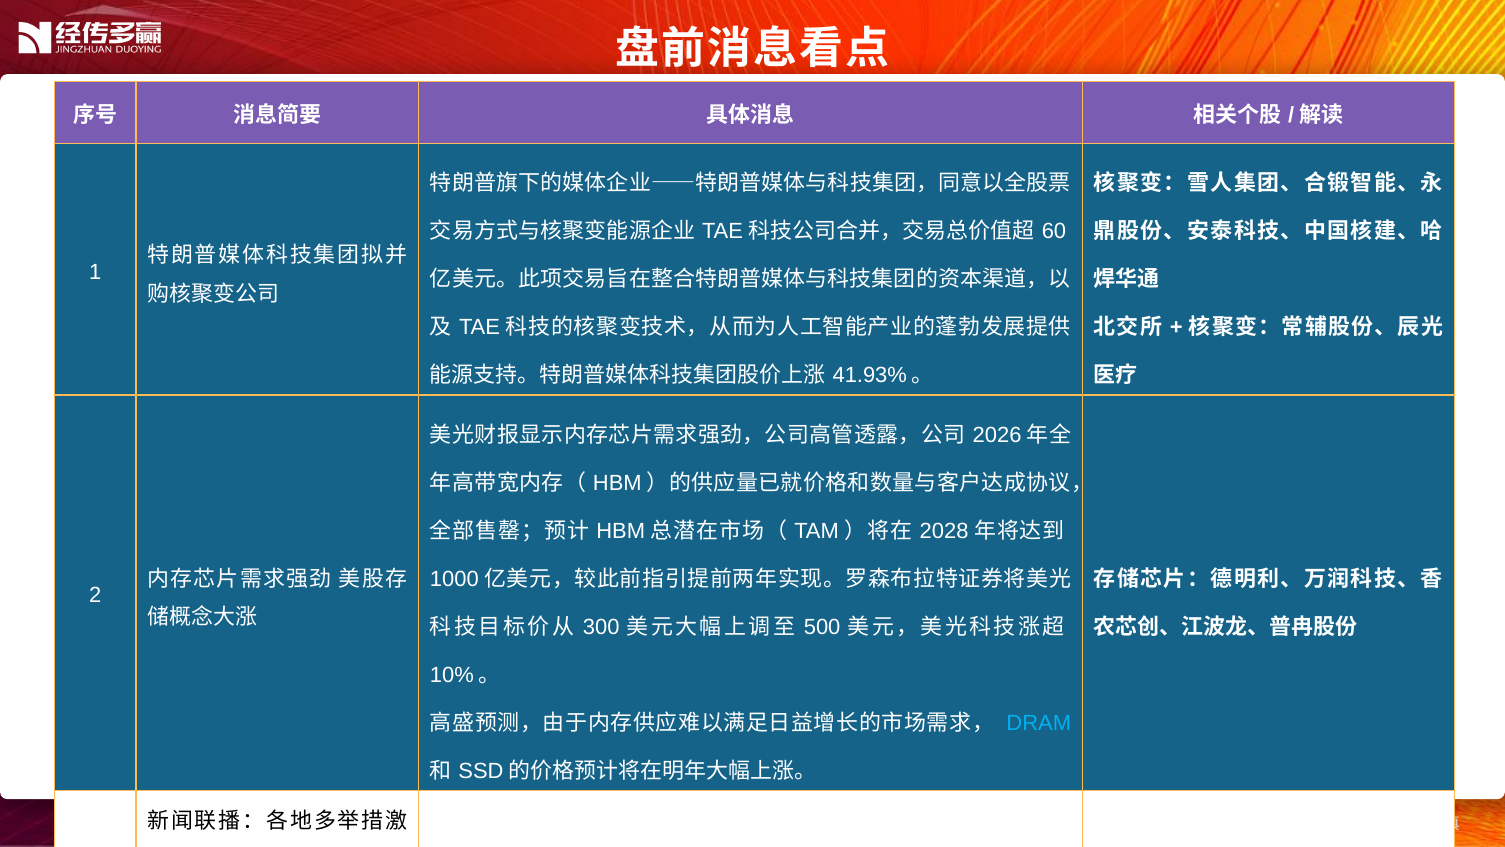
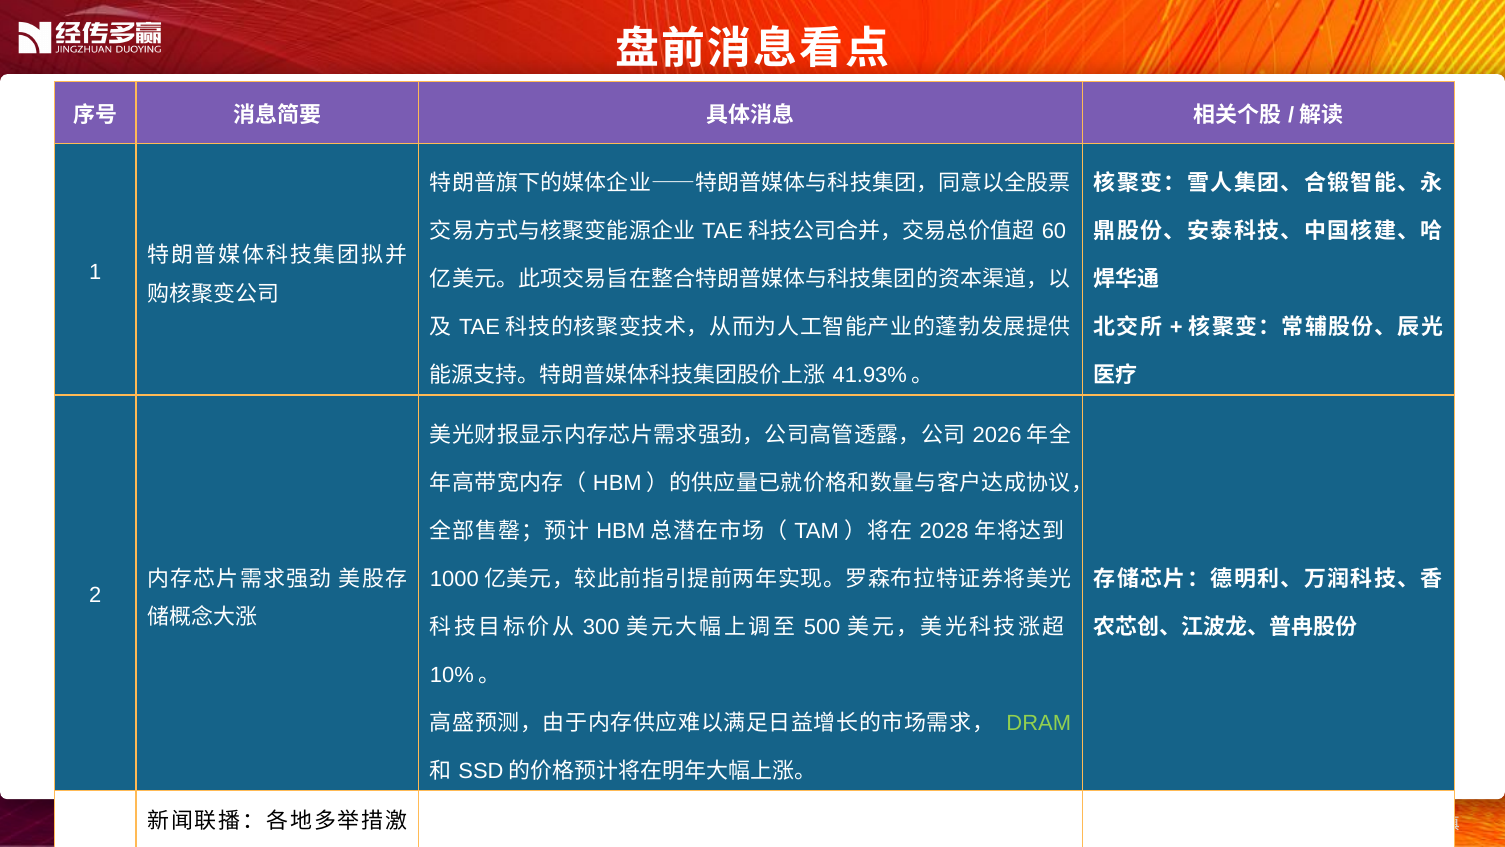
DRAM colour: light blue -> light green
